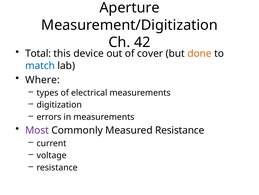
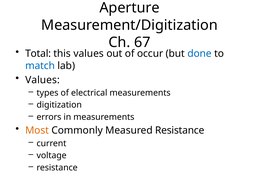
42: 42 -> 67
this device: device -> values
cover: cover -> occur
done colour: orange -> blue
Where at (43, 80): Where -> Values
Most colour: purple -> orange
